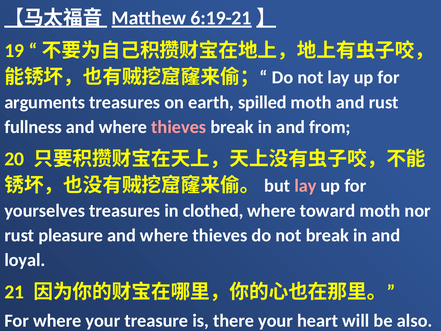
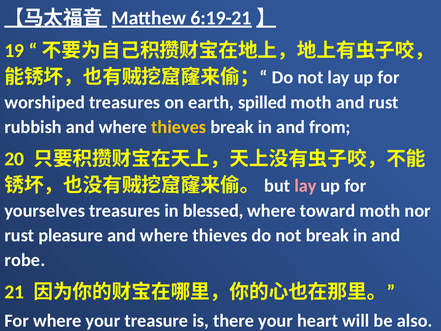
arguments: arguments -> worshiped
fullness: fullness -> rubbish
thieves at (179, 127) colour: pink -> yellow
clothed: clothed -> blessed
loyal: loyal -> robe
